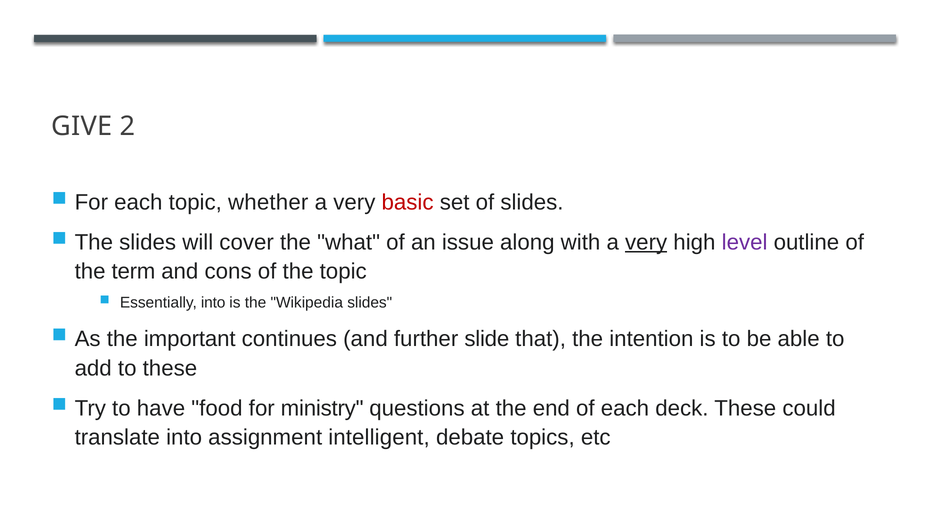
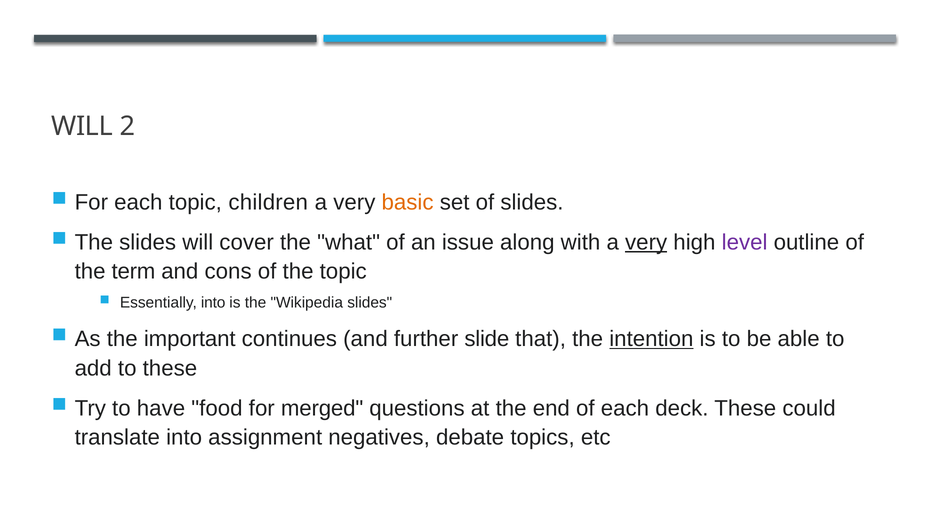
GIVE at (82, 126): GIVE -> WILL
whether: whether -> children
basic colour: red -> orange
intention underline: none -> present
ministry: ministry -> merged
intelligent: intelligent -> negatives
